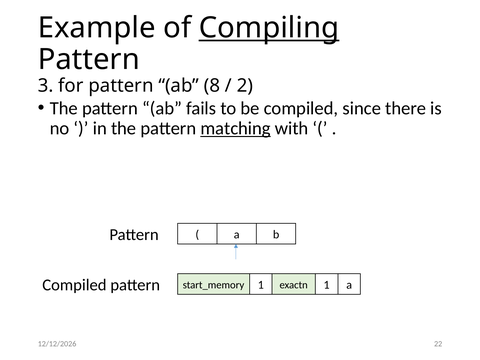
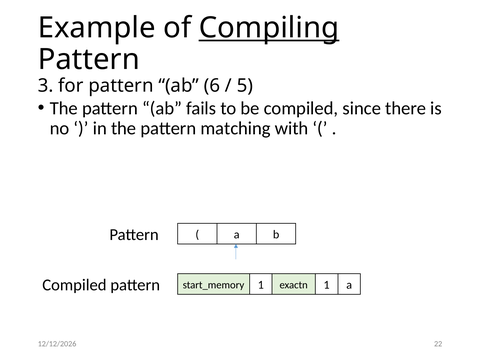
8: 8 -> 6
2: 2 -> 5
matching underline: present -> none
